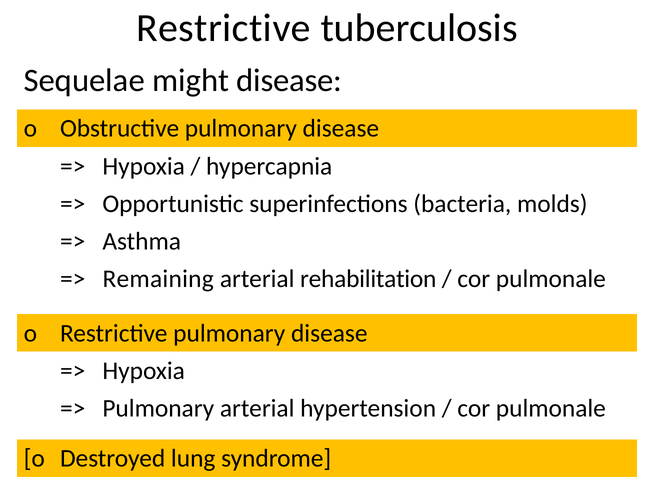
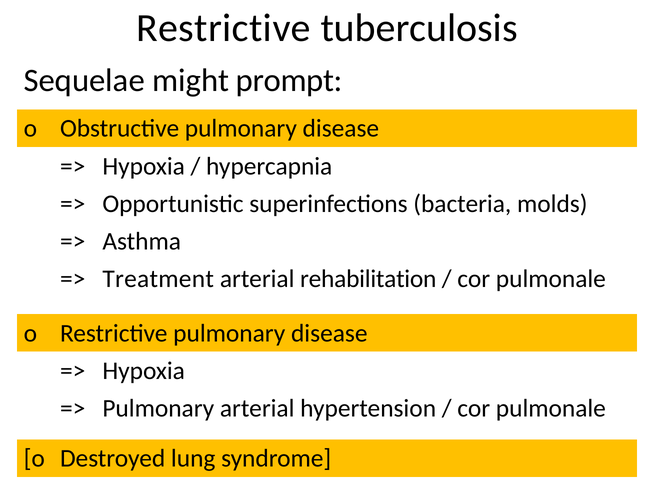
might disease: disease -> prompt
Remaining: Remaining -> Treatment
